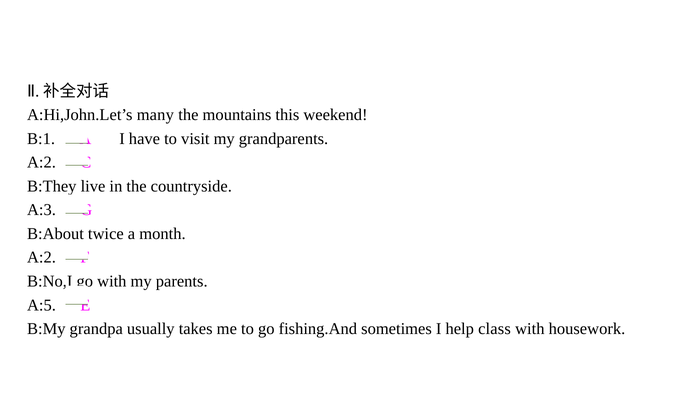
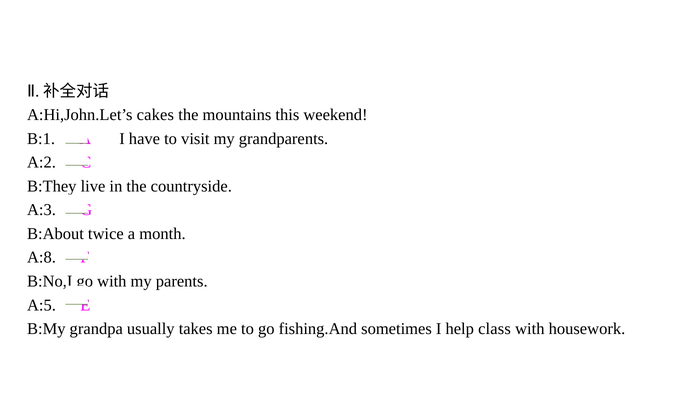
many: many -> cakes
A:2 at (42, 257): A:2 -> A:8
